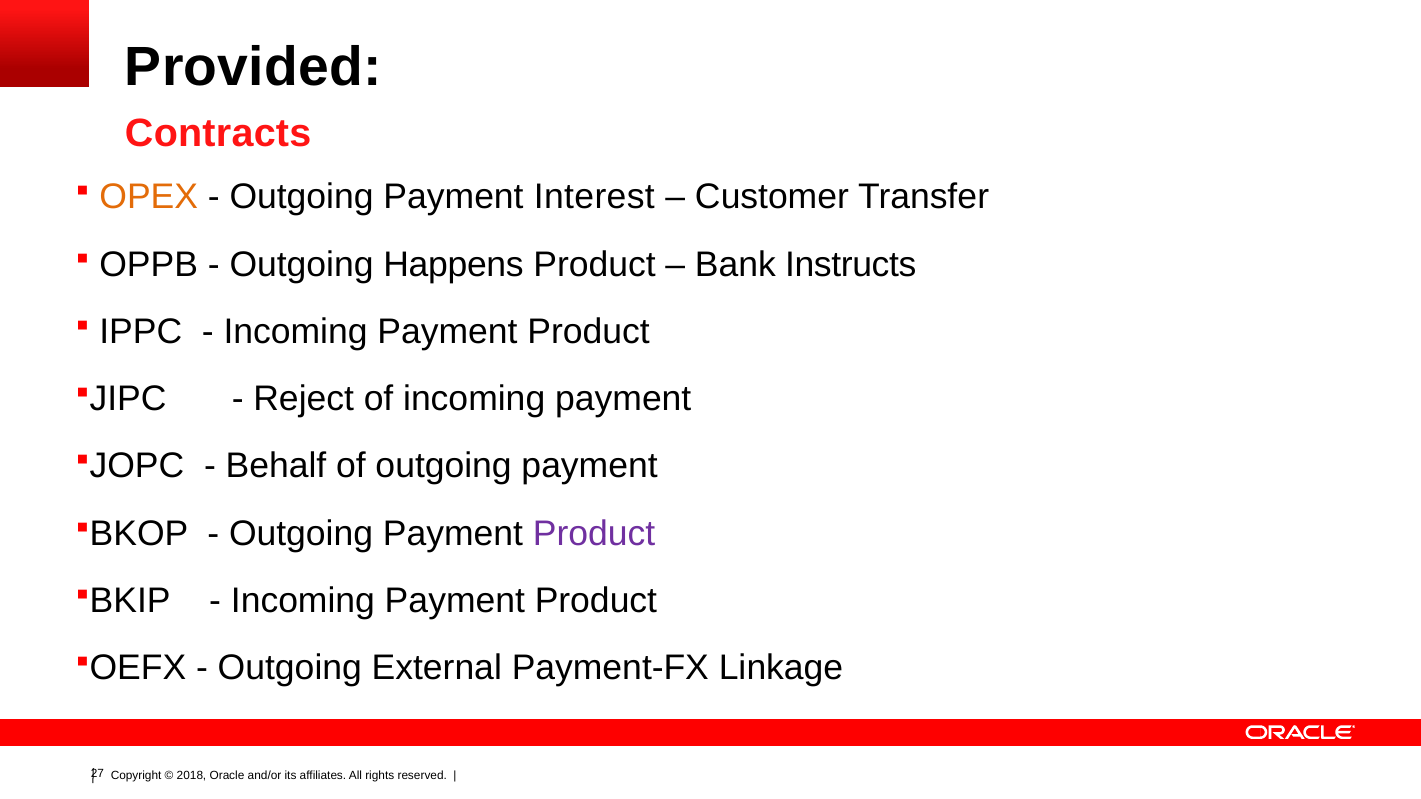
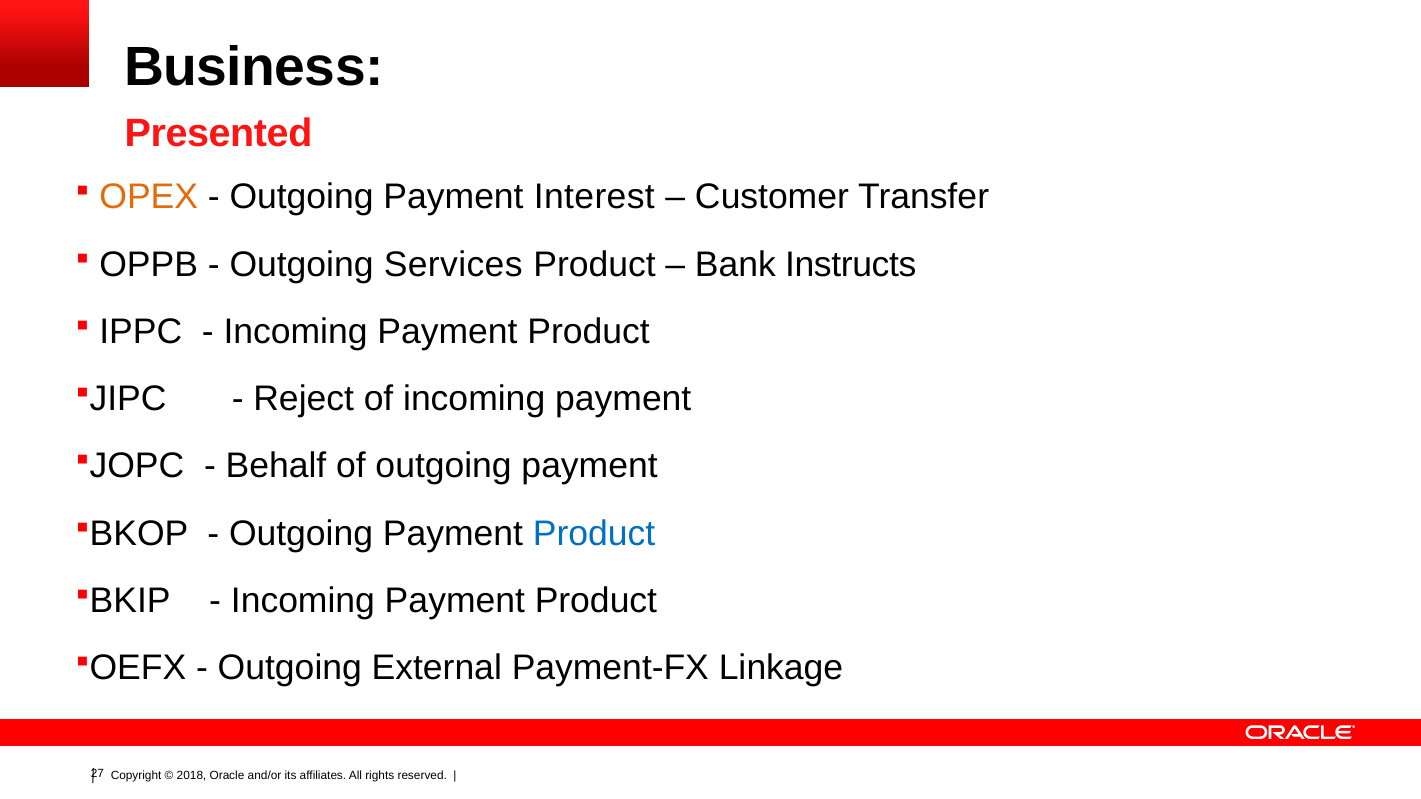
Provided: Provided -> Business
Contracts: Contracts -> Presented
Happens: Happens -> Services
Product at (594, 534) colour: purple -> blue
